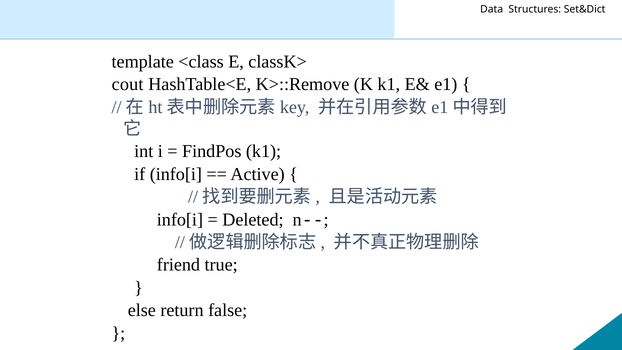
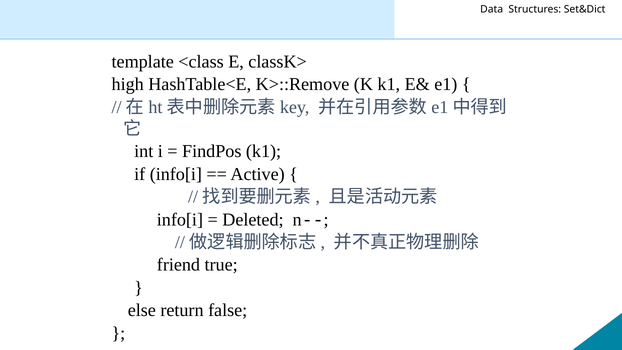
cout: cout -> high
